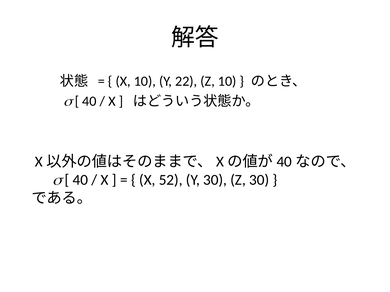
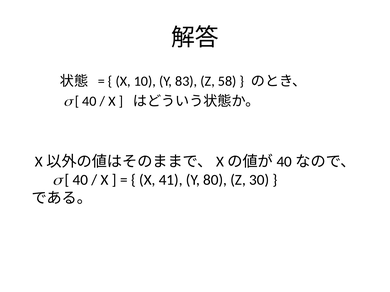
22: 22 -> 83
Z 10: 10 -> 58
52: 52 -> 41
Y 30: 30 -> 80
